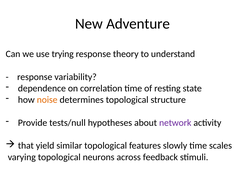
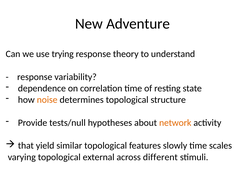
network colour: purple -> orange
neurons: neurons -> external
feedback: feedback -> different
